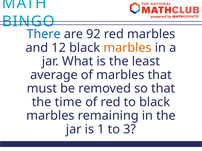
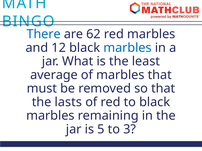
92: 92 -> 62
marbles at (128, 48) colour: orange -> blue
time: time -> lasts
1: 1 -> 5
